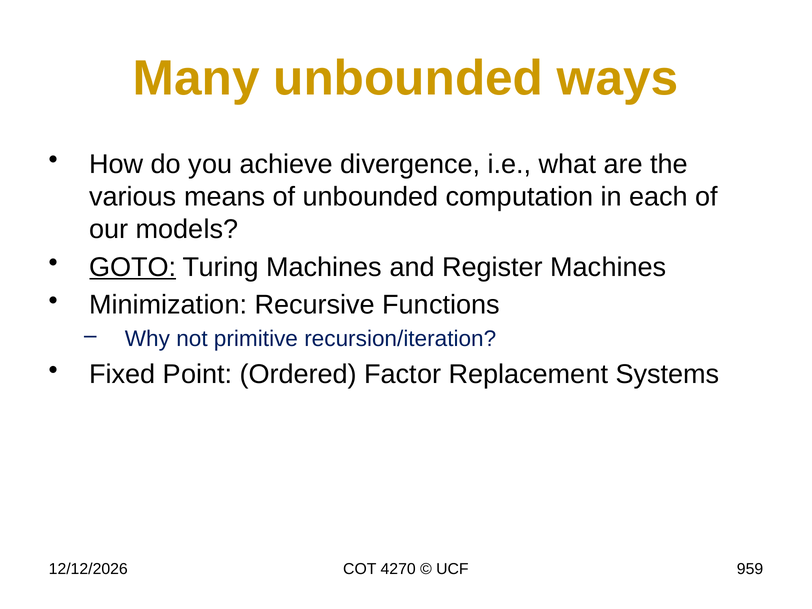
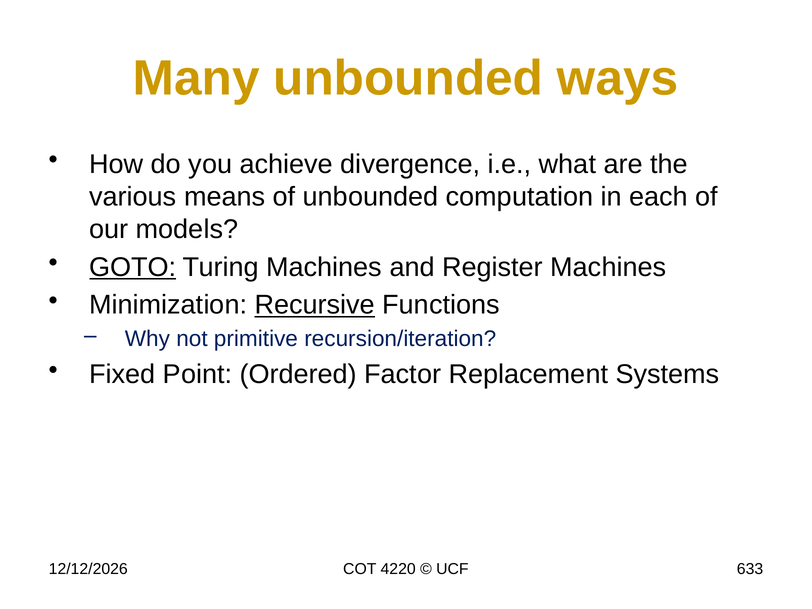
Recursive underline: none -> present
4270: 4270 -> 4220
959: 959 -> 633
